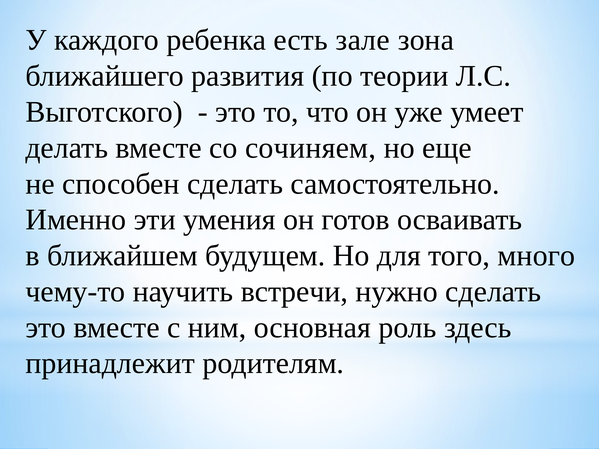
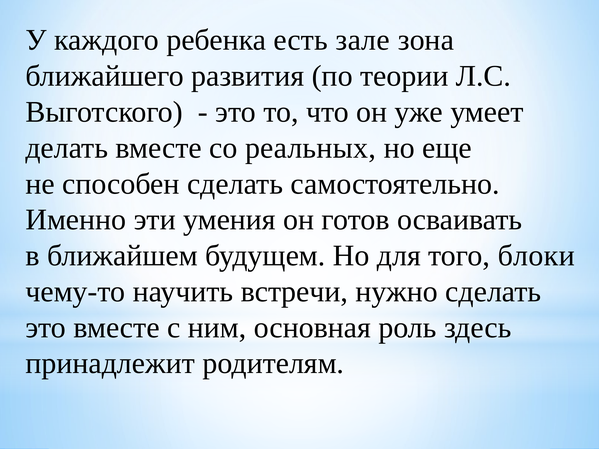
сочиняем: сочиняем -> реальных
много: много -> блоки
